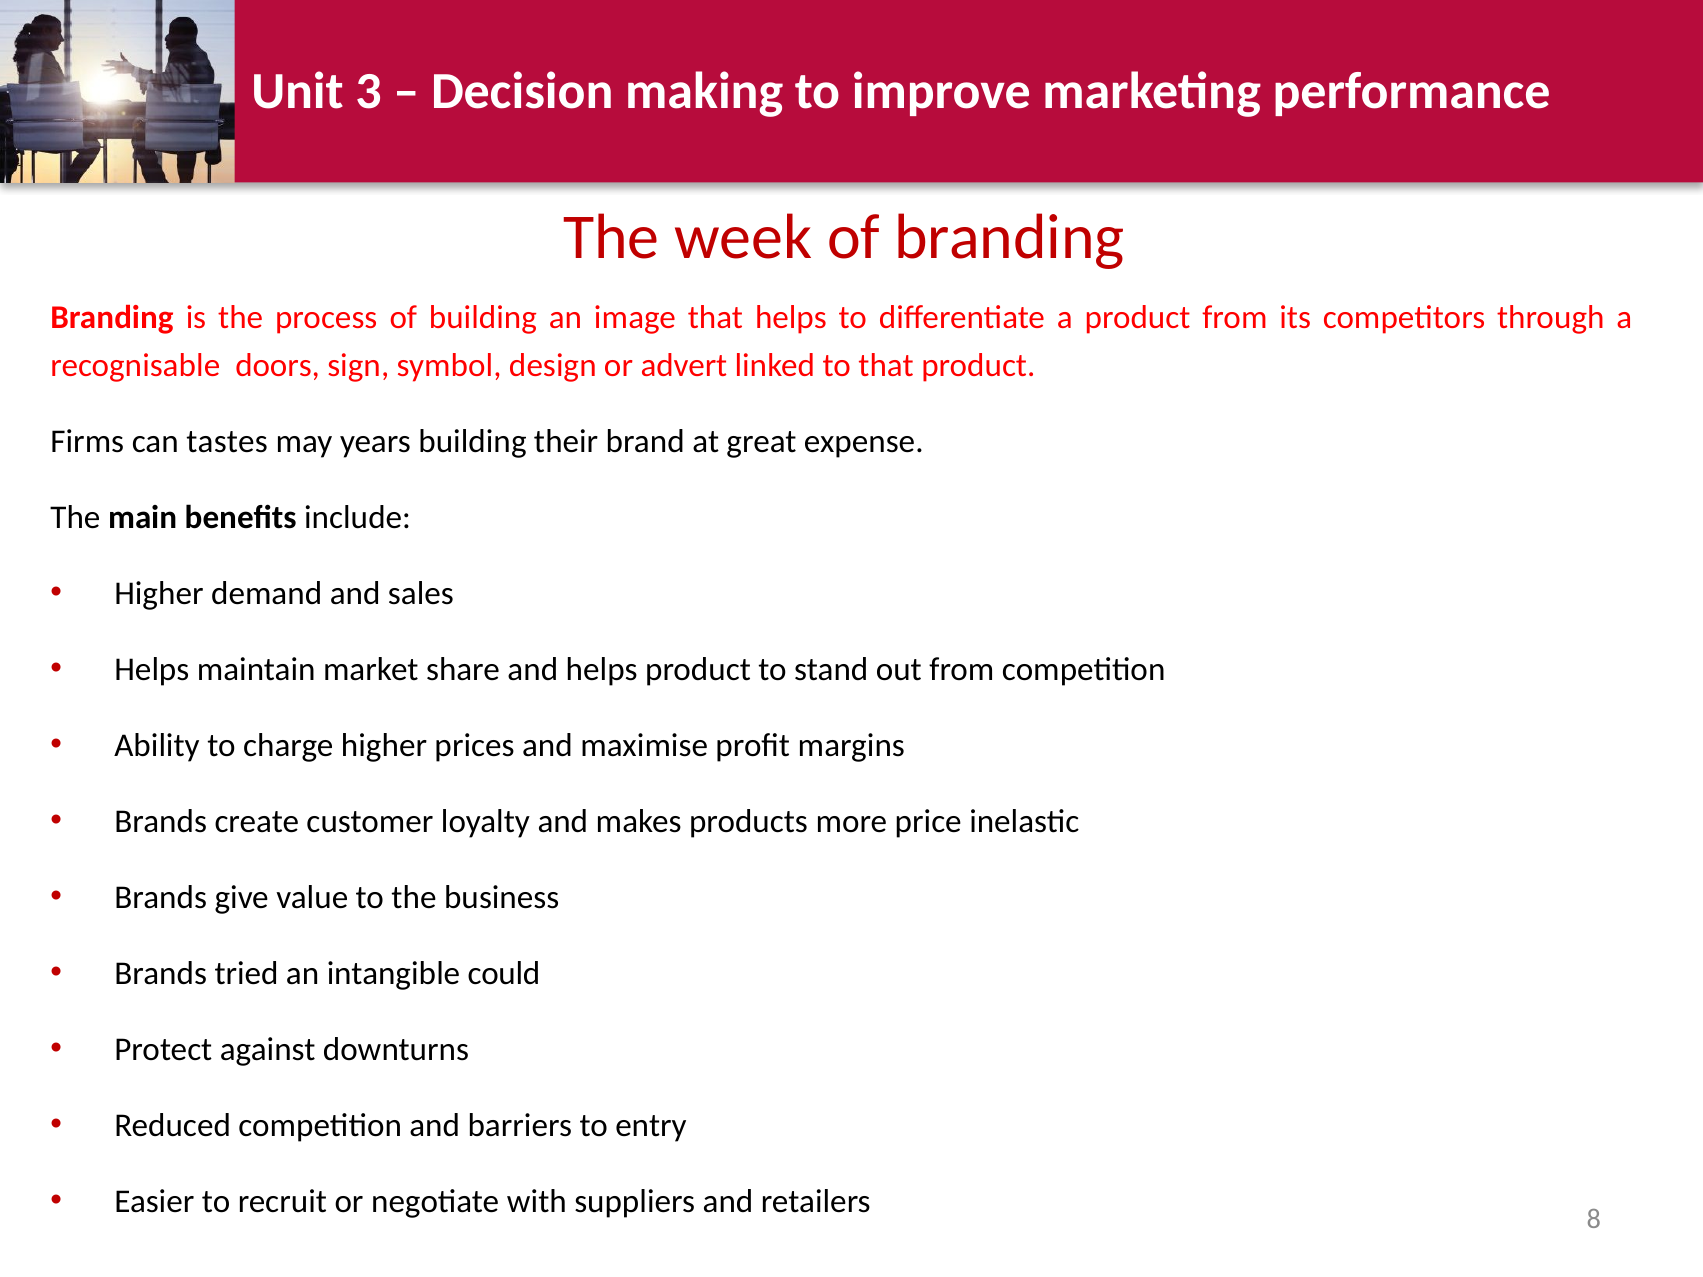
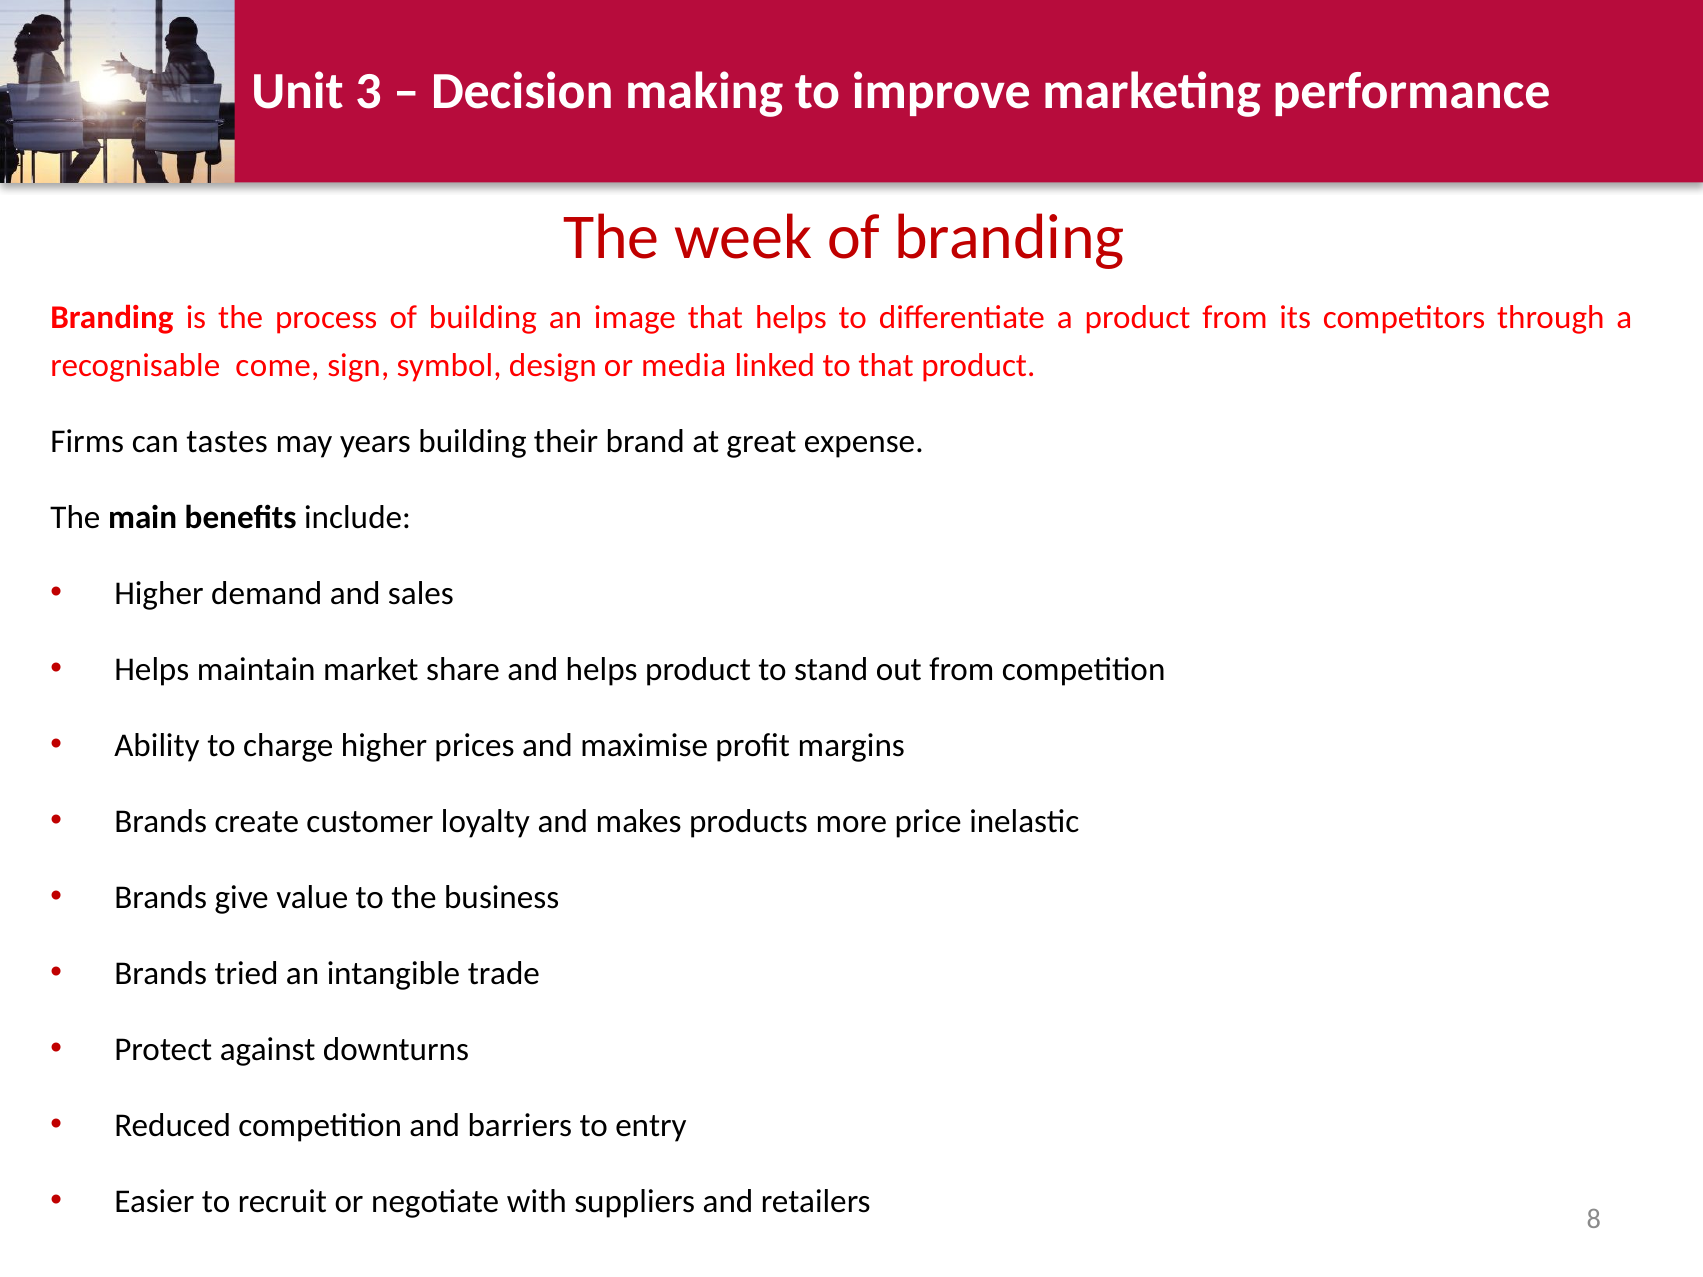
doors: doors -> come
advert: advert -> media
could: could -> trade
